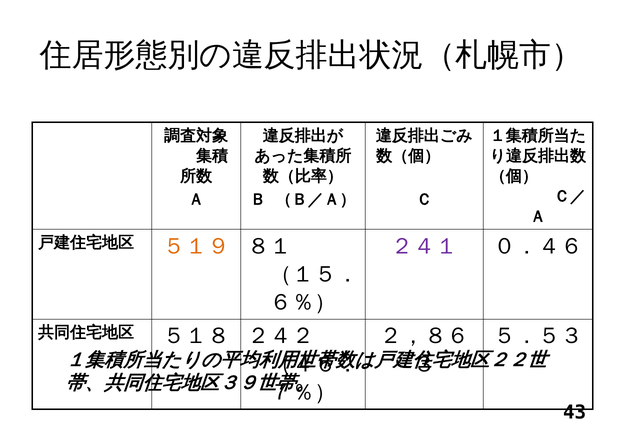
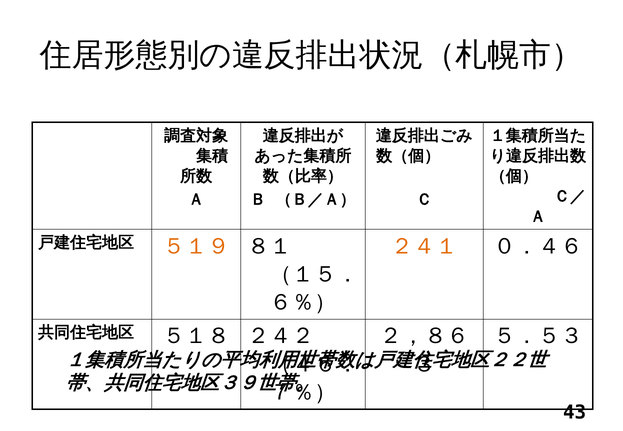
２４１ colour: purple -> orange
